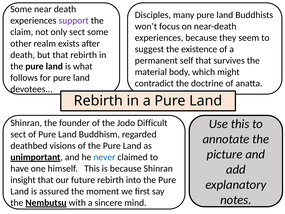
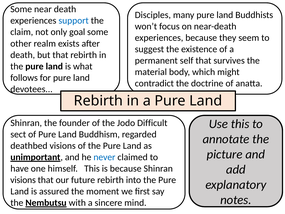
support colour: purple -> blue
only sect: sect -> goal
insight at (23, 180): insight -> visions
